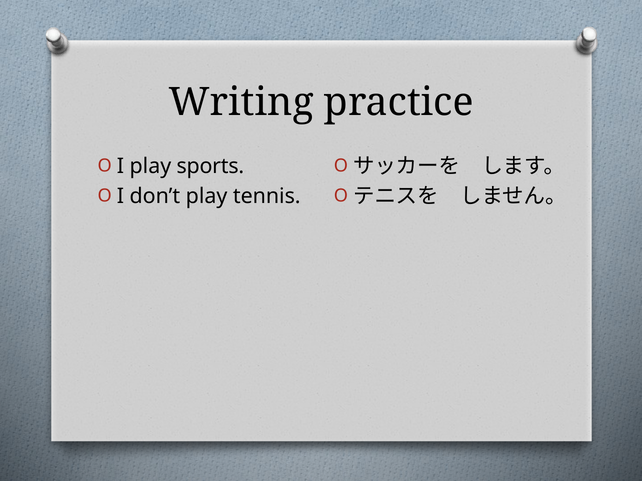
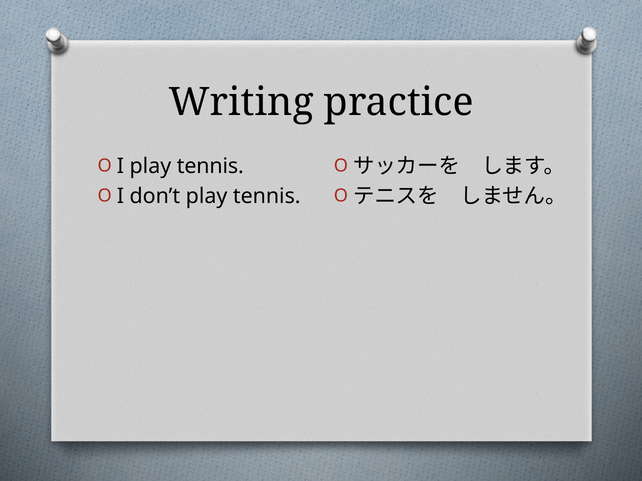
I play sports: sports -> tennis
